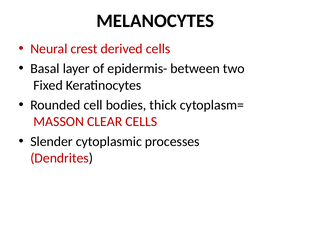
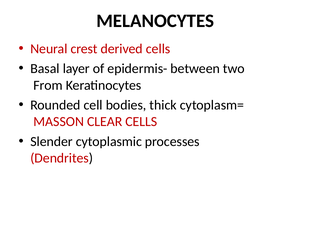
Fixed: Fixed -> From
